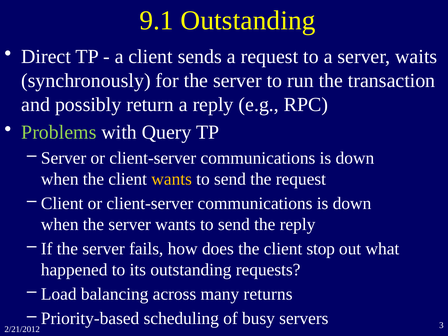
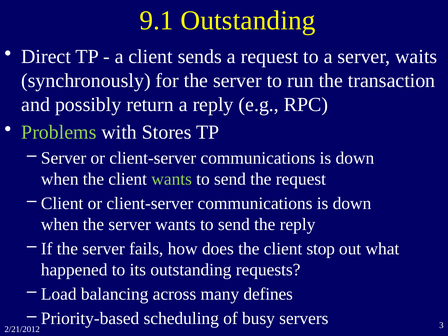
Query: Query -> Stores
wants at (172, 179) colour: yellow -> light green
returns: returns -> defines
